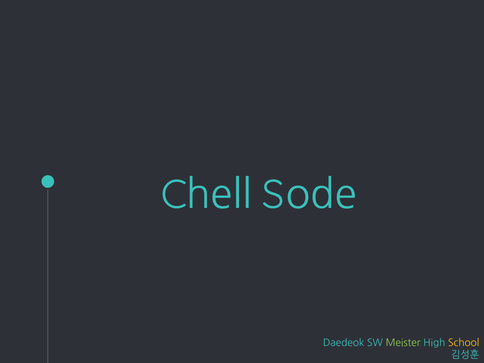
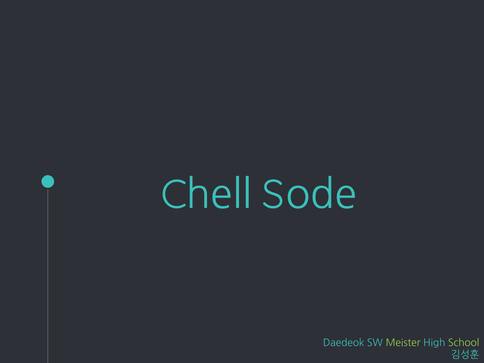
School colour: yellow -> light green
